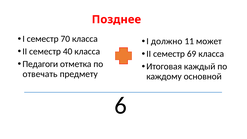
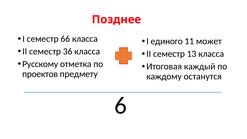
70: 70 -> 66
должно: должно -> единого
40: 40 -> 36
69: 69 -> 13
Педагоги: Педагоги -> Русскому
отвечать: отвечать -> проектов
основной: основной -> останутся
